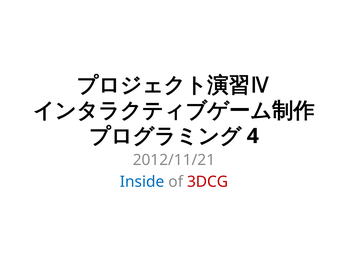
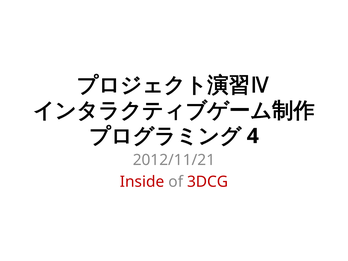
Inside colour: blue -> red
